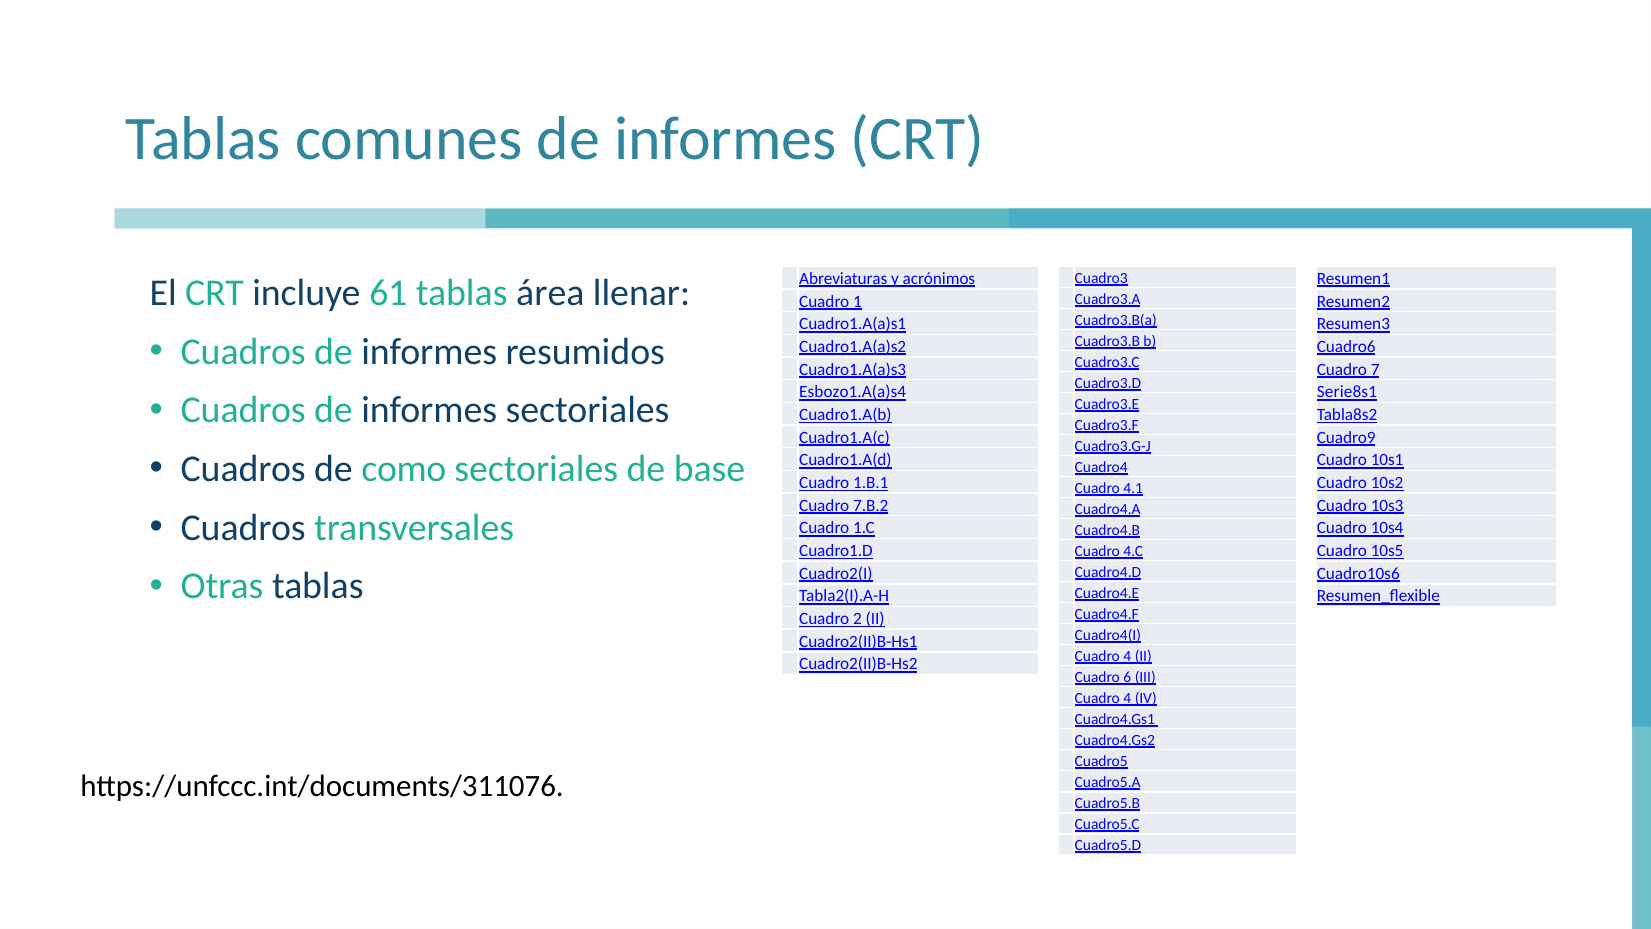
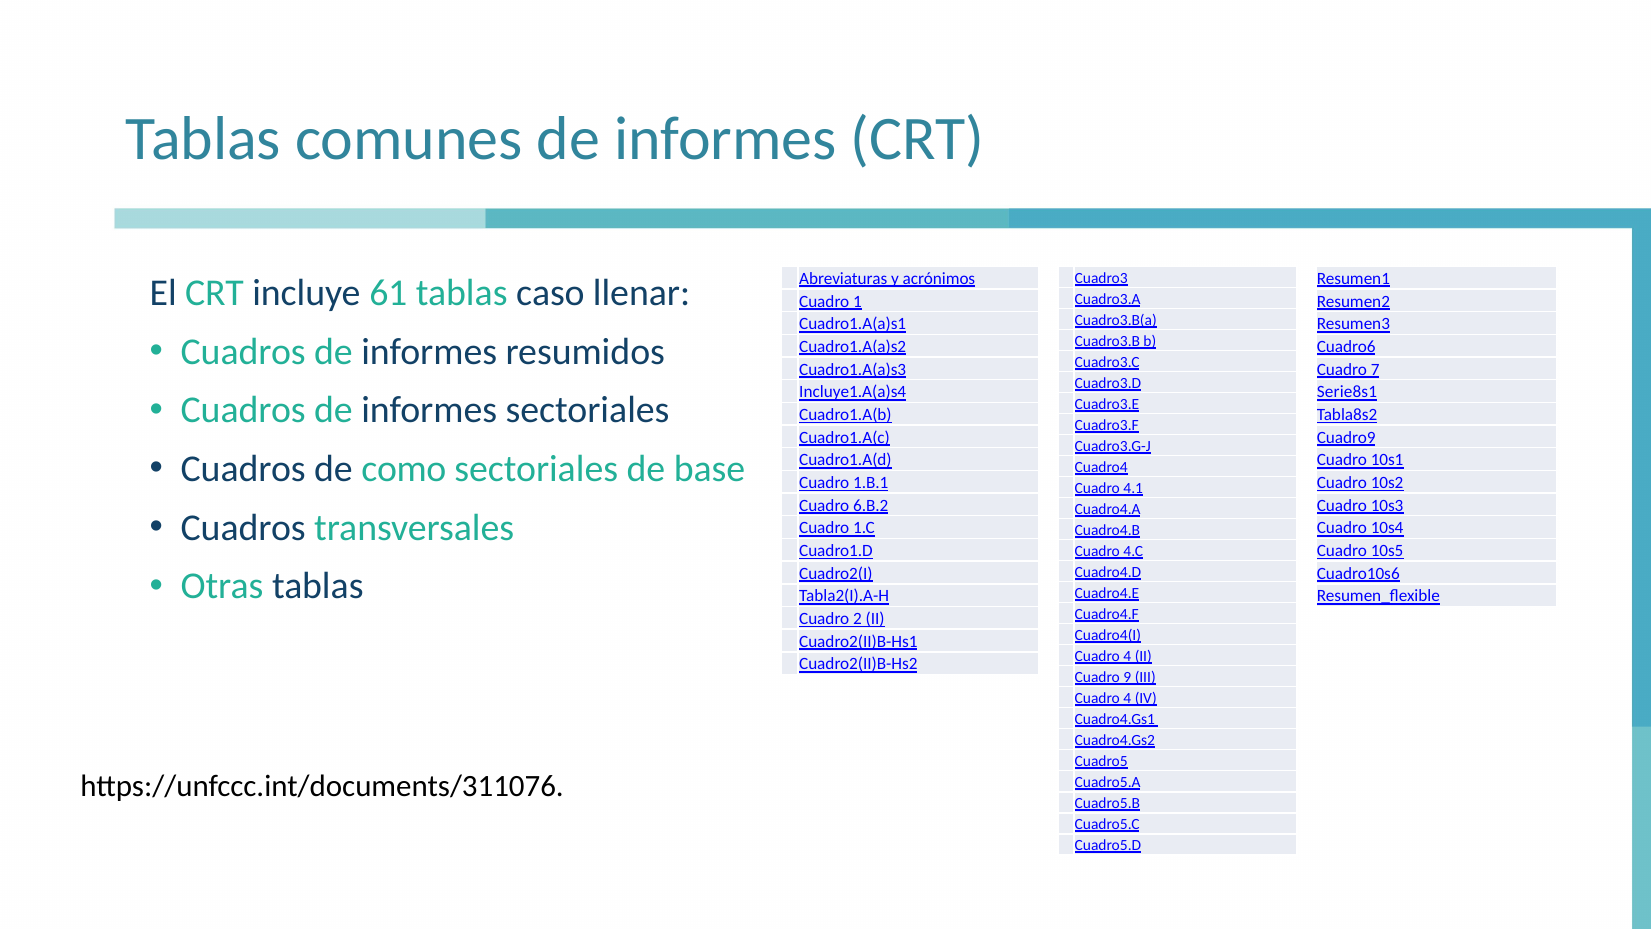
área: área -> caso
Esbozo1.A(a)s4: Esbozo1.A(a)s4 -> Incluye1.A(a)s4
7.B.2: 7.B.2 -> 6.B.2
6: 6 -> 9
